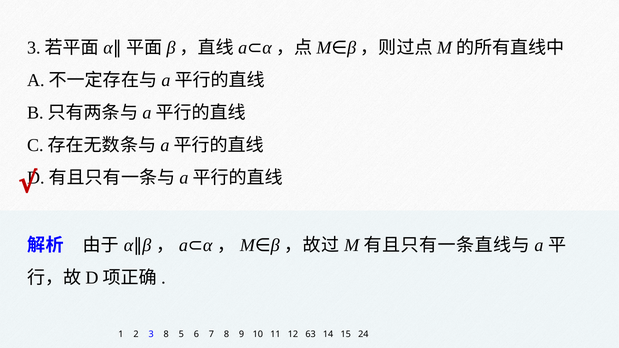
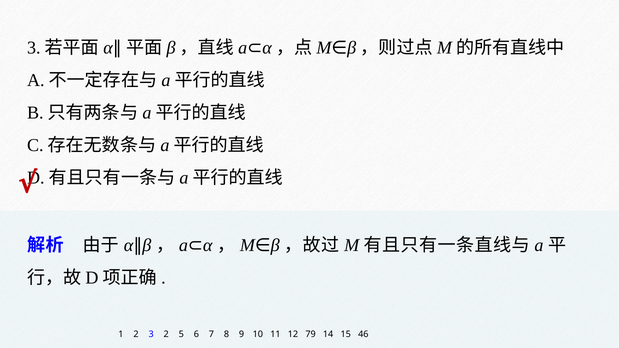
3 8: 8 -> 2
63: 63 -> 79
24: 24 -> 46
